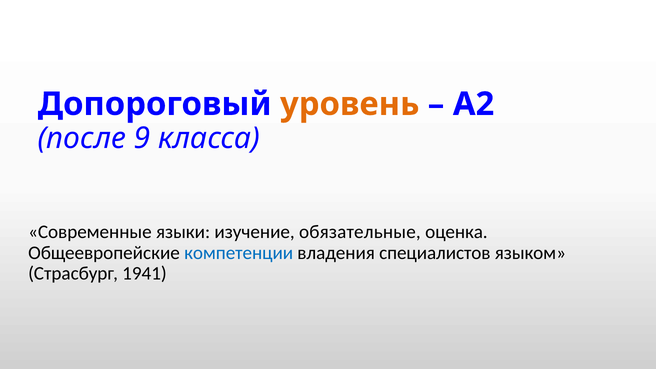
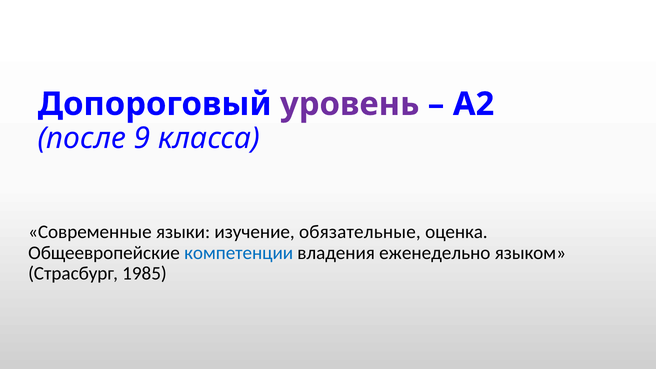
уровень colour: orange -> purple
специалистов: специалистов -> еженедельно
1941: 1941 -> 1985
